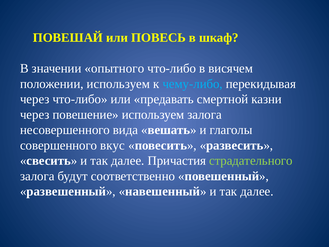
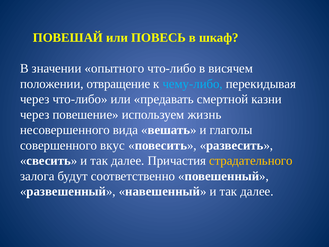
положении используем: используем -> отвращение
используем залога: залога -> жизнь
страдательного colour: light green -> yellow
